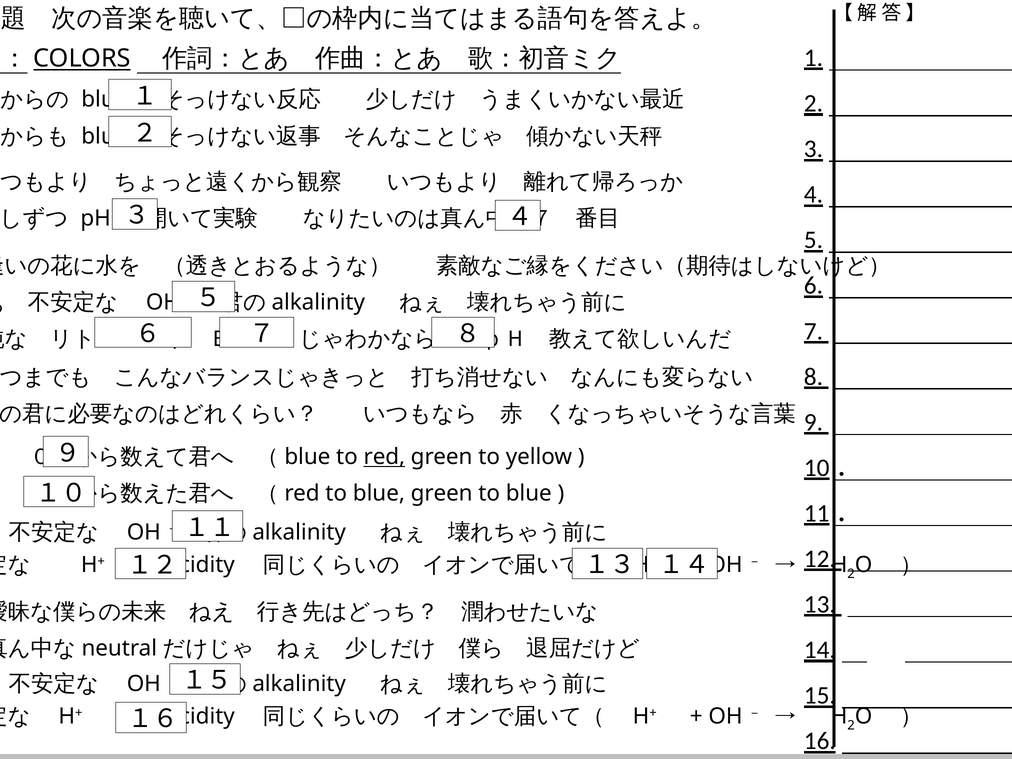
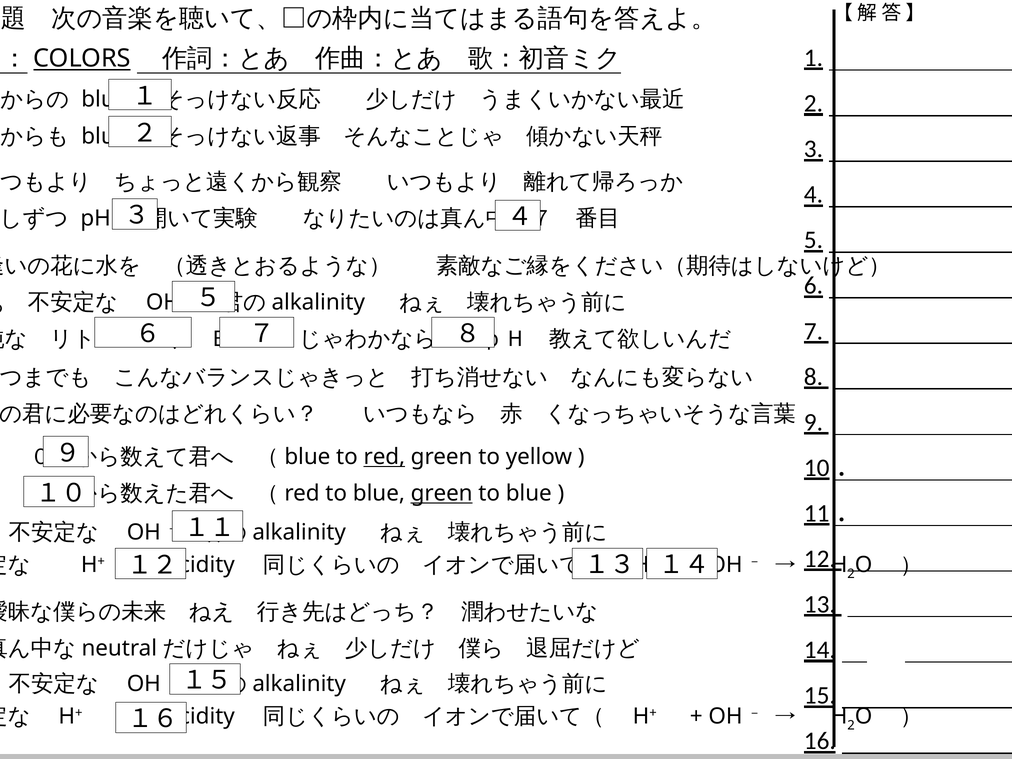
green at (442, 493) underline: none -> present
